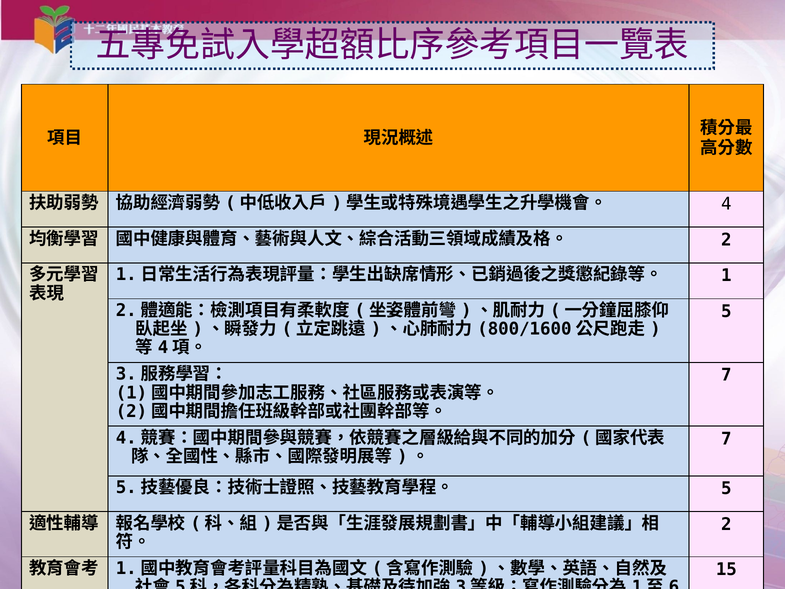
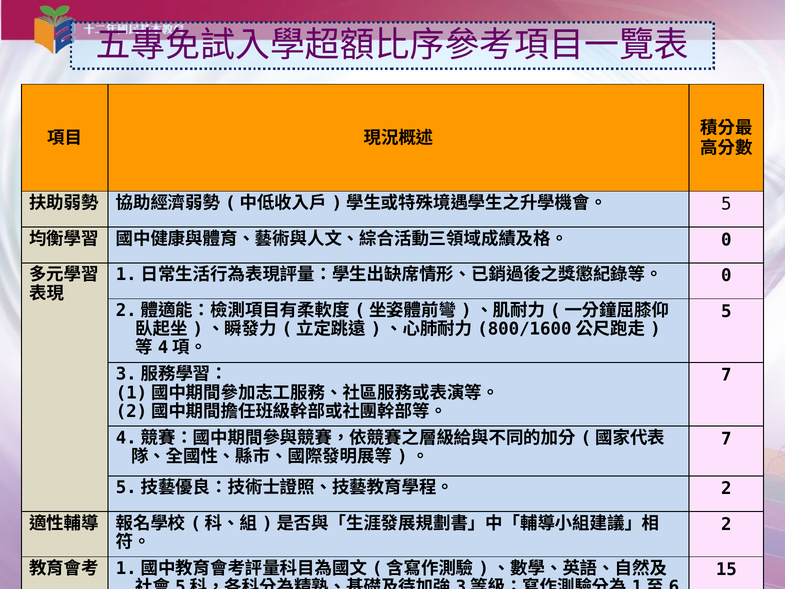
4 at (726, 204): 4 -> 5
2 at (726, 240): 2 -> 0
1 at (726, 276): 1 -> 0
5 at (726, 488): 5 -> 2
